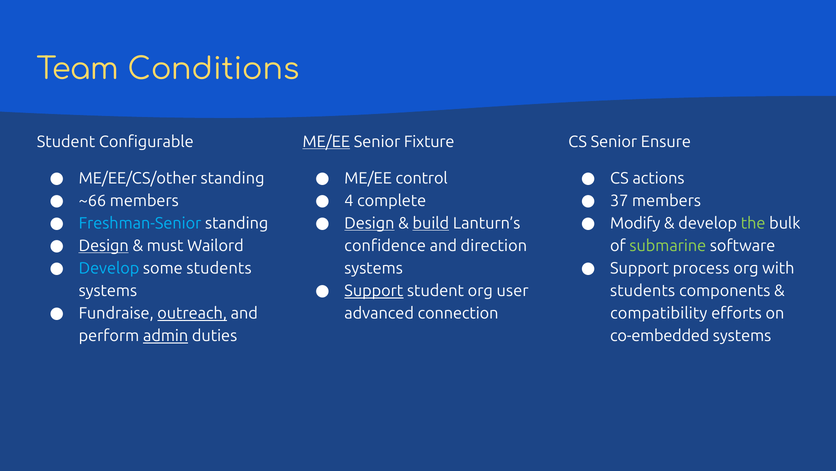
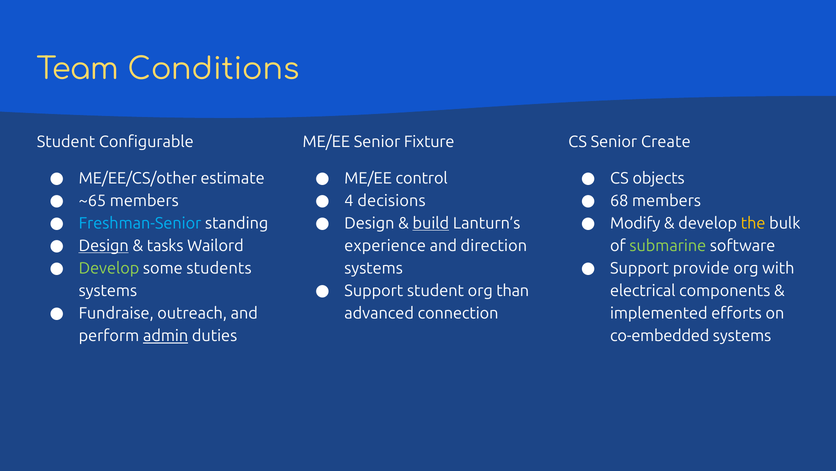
ME/EE at (326, 142) underline: present -> none
Ensure: Ensure -> Create
ME/EE/CS/other standing: standing -> estimate
actions: actions -> objects
~66: ~66 -> ~65
complete: complete -> decisions
37: 37 -> 68
Design at (369, 223) underline: present -> none
the colour: light green -> yellow
must: must -> tasks
confidence: confidence -> experience
Develop at (109, 268) colour: light blue -> light green
process: process -> provide
Support at (374, 290) underline: present -> none
user: user -> than
students at (643, 290): students -> electrical
outreach underline: present -> none
compatibility: compatibility -> implemented
